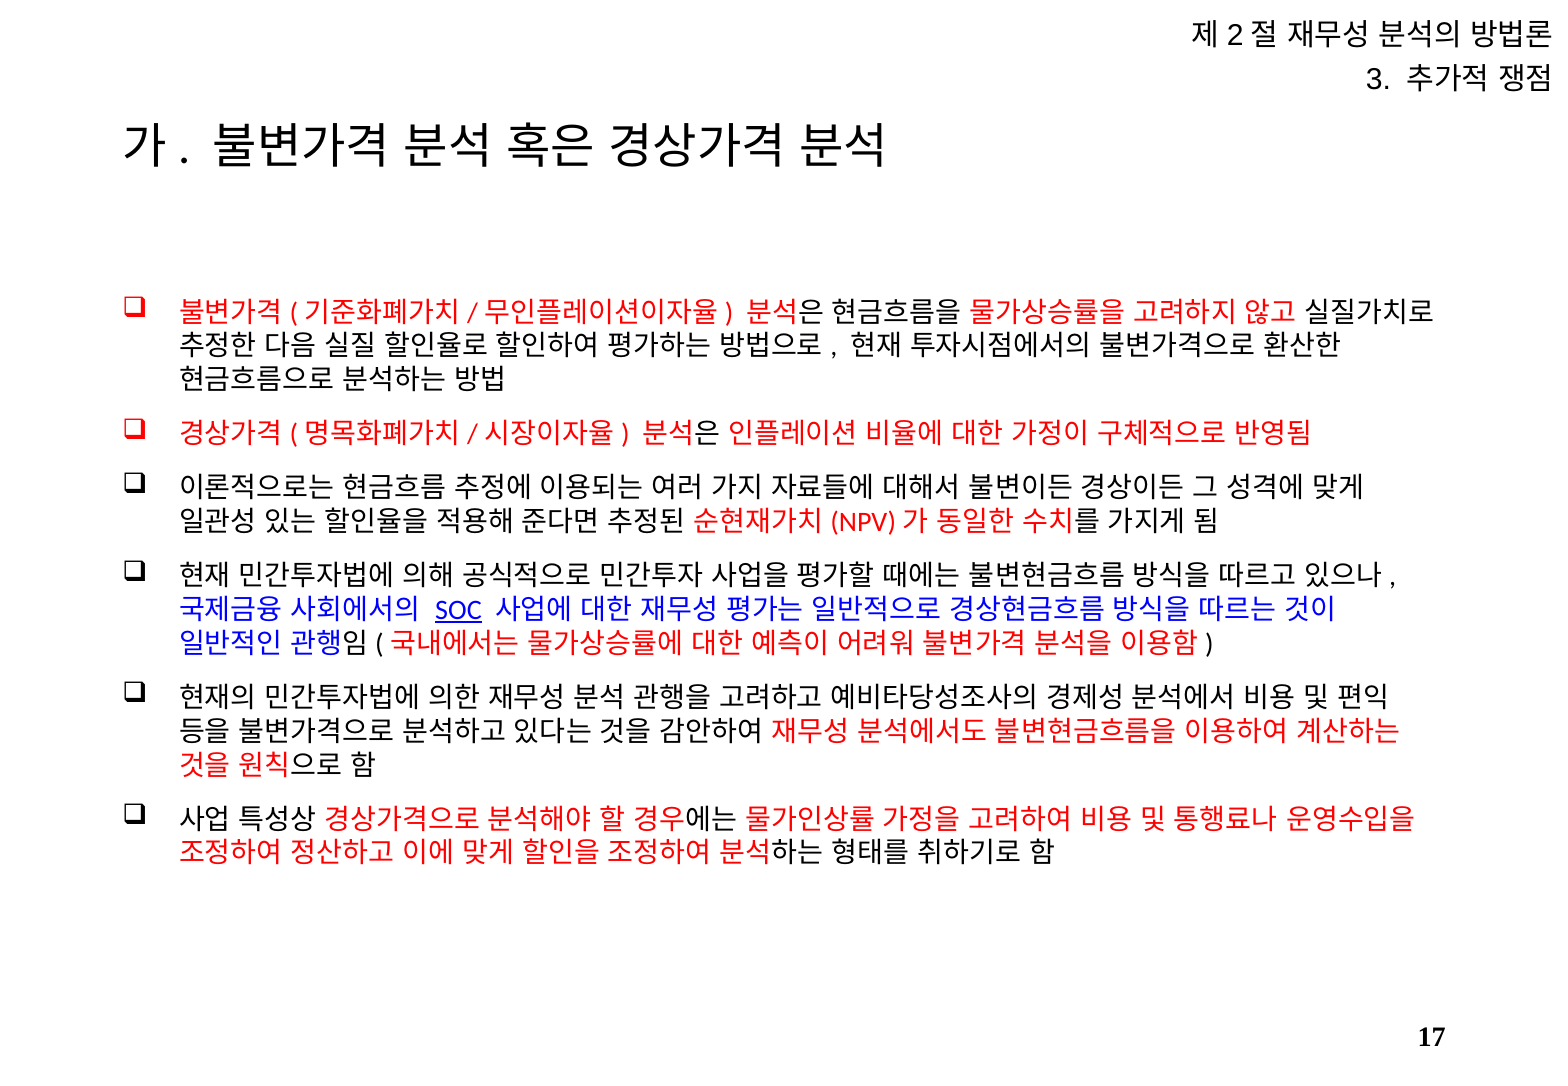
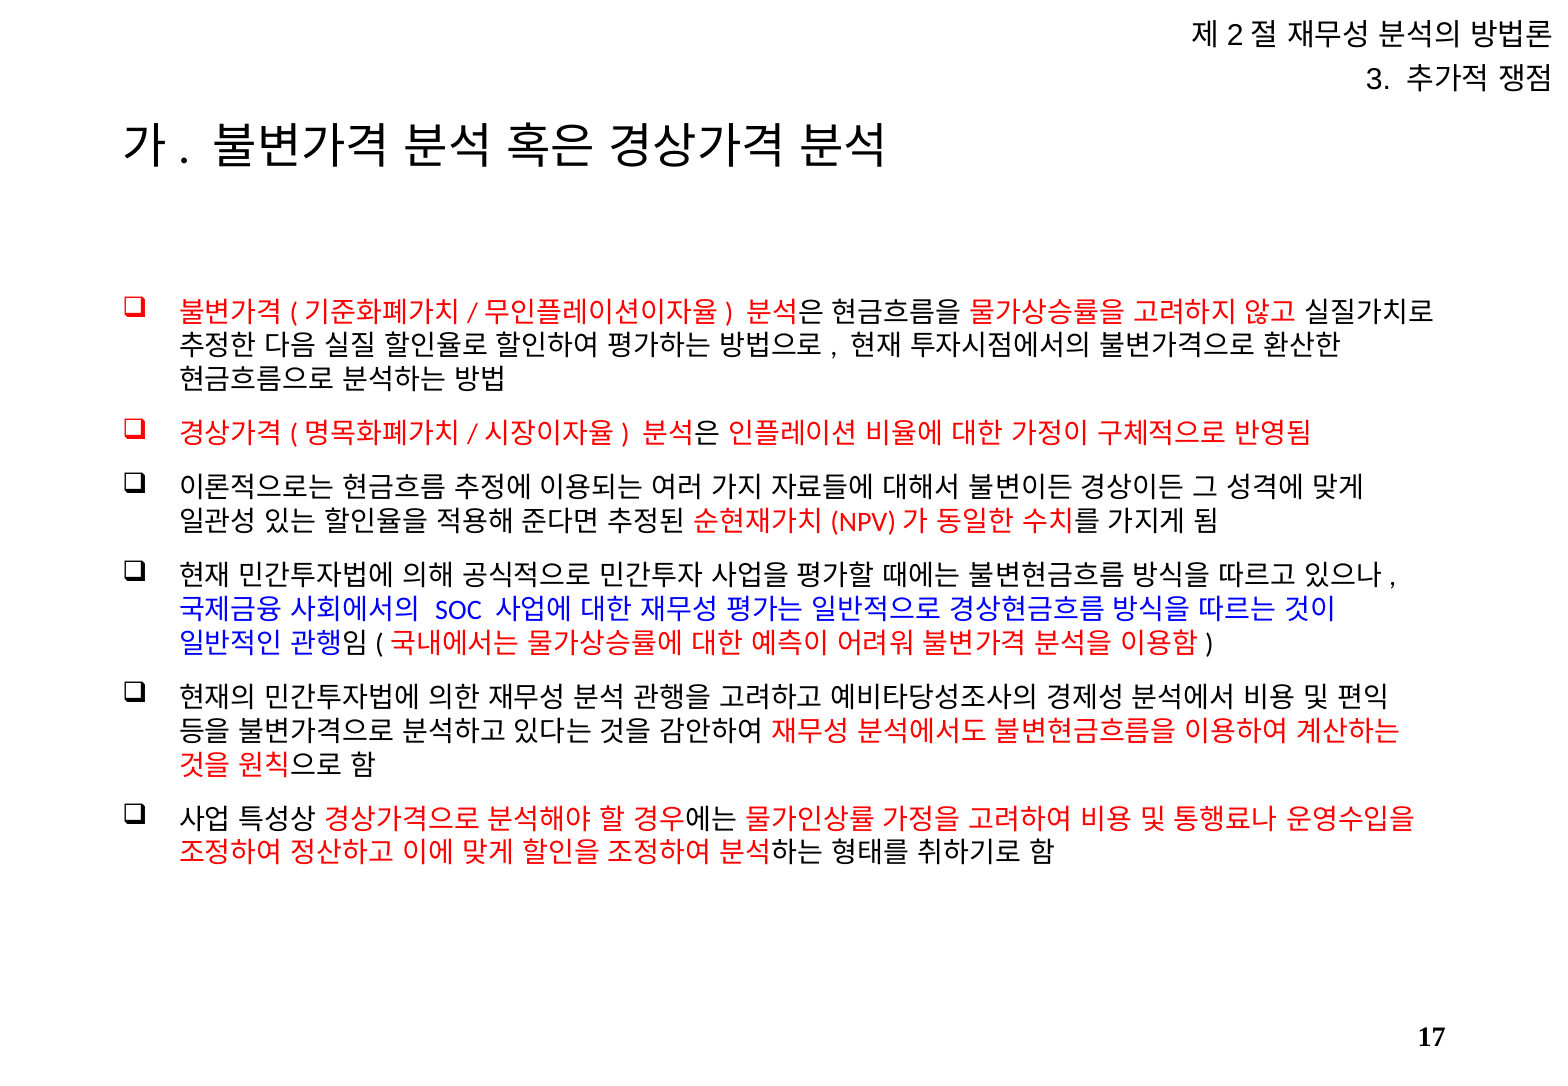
SOC underline: present -> none
